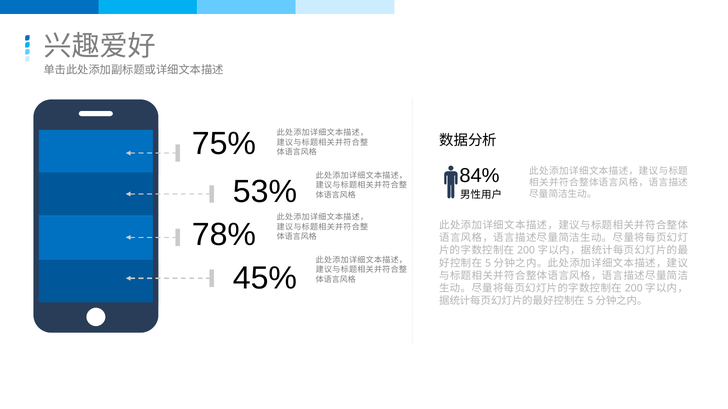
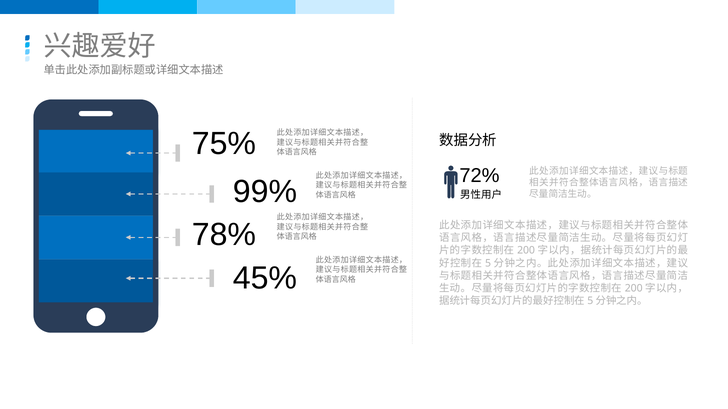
84%: 84% -> 72%
53%: 53% -> 99%
